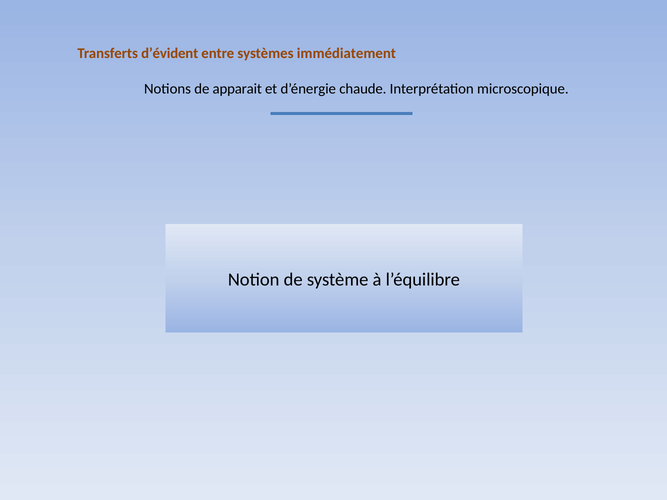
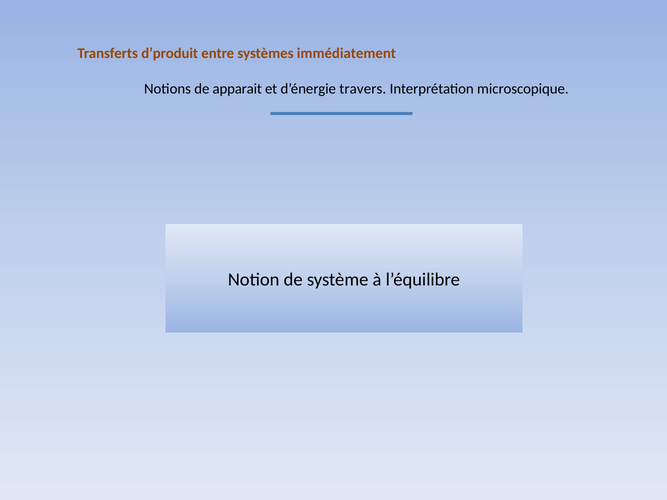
d’évident: d’évident -> d’produit
chaude: chaude -> travers
